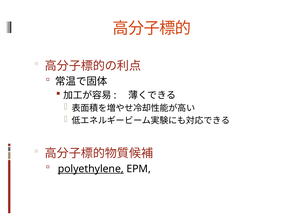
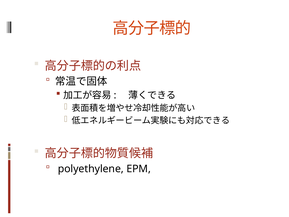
polyethylene underline: present -> none
